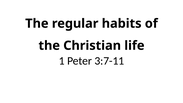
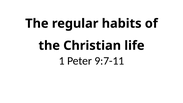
3:7-11: 3:7-11 -> 9:7-11
